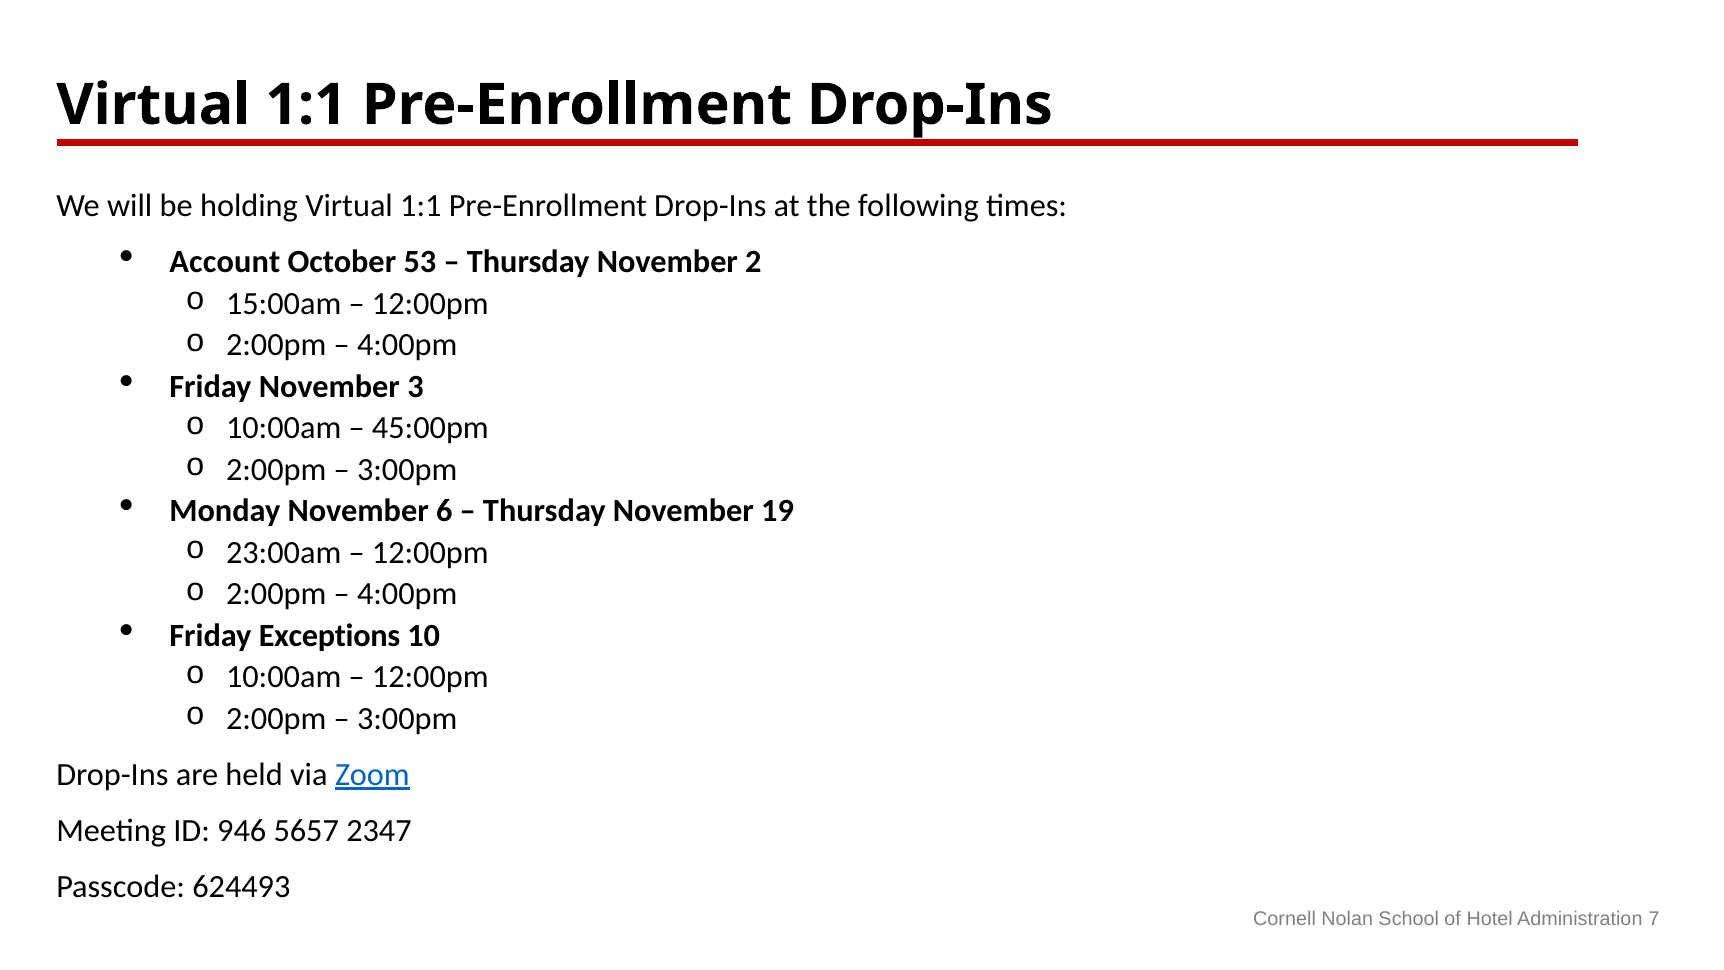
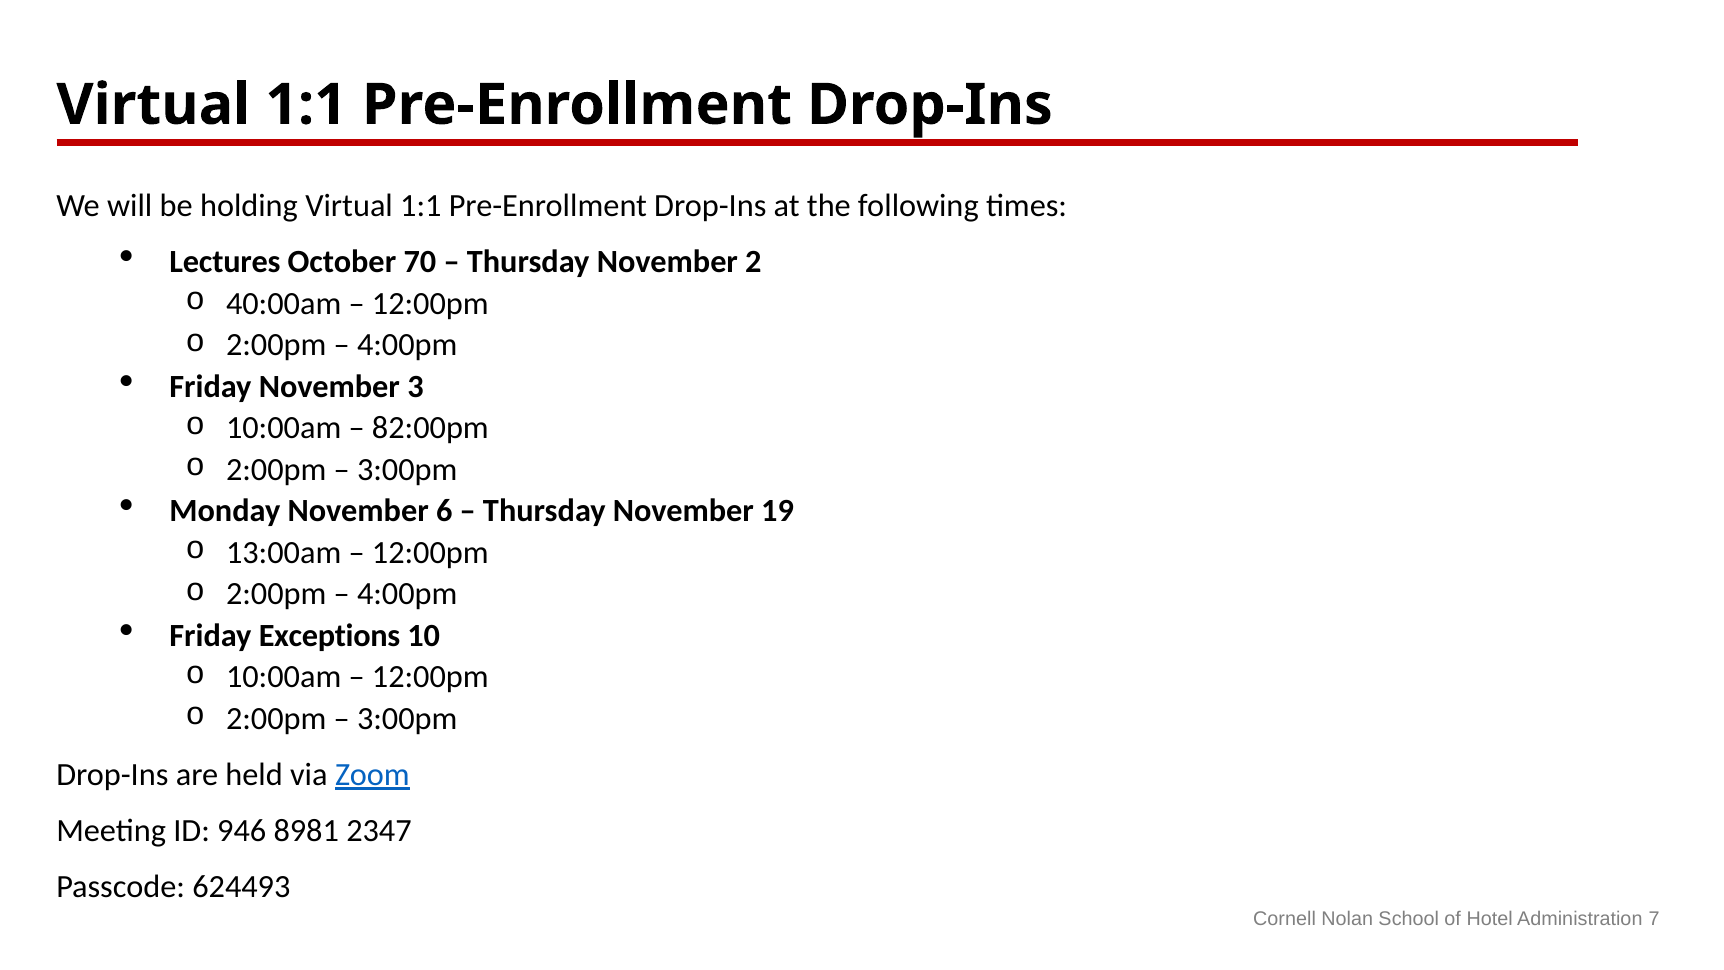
Account: Account -> Lectures
53: 53 -> 70
15:00am: 15:00am -> 40:00am
45:00pm: 45:00pm -> 82:00pm
23:00am: 23:00am -> 13:00am
5657: 5657 -> 8981
